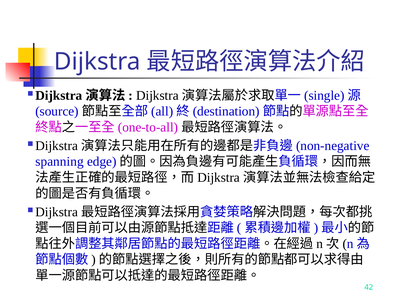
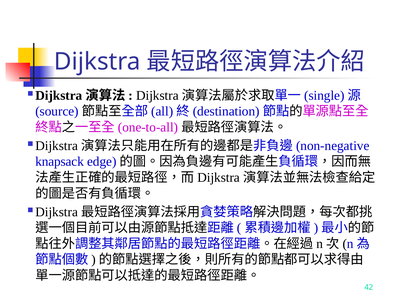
spanning: spanning -> knapsack
